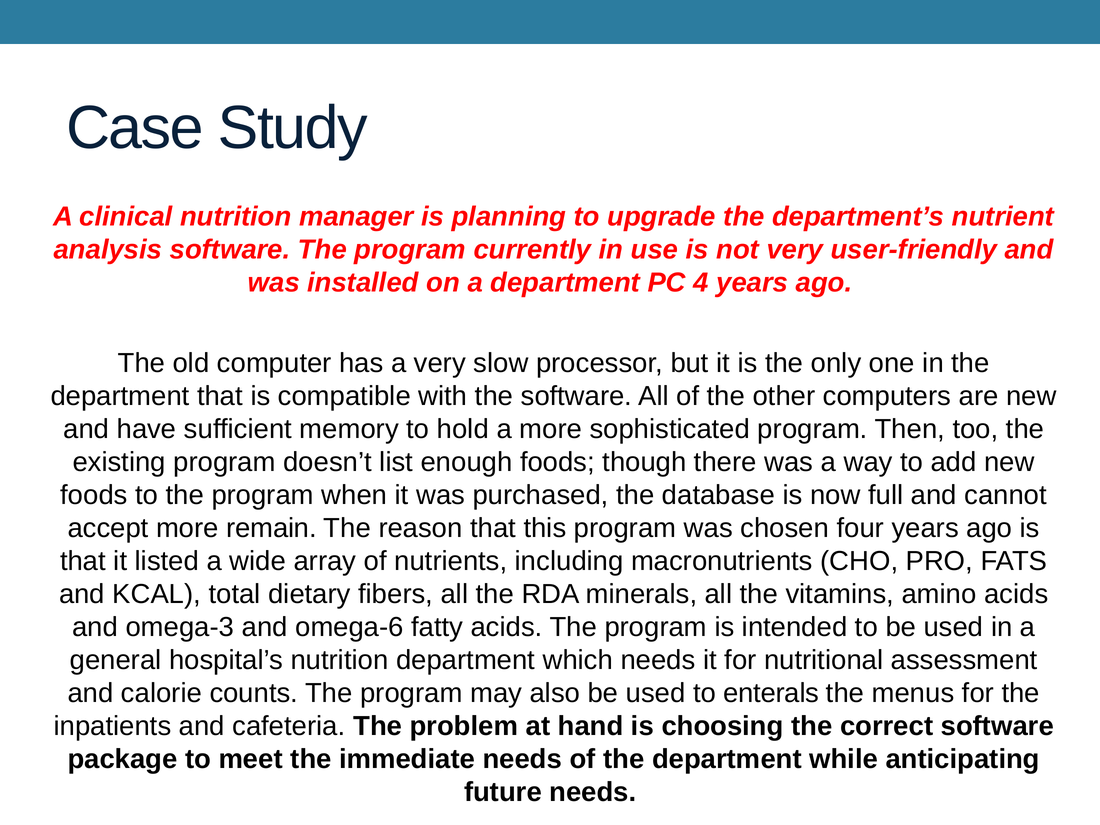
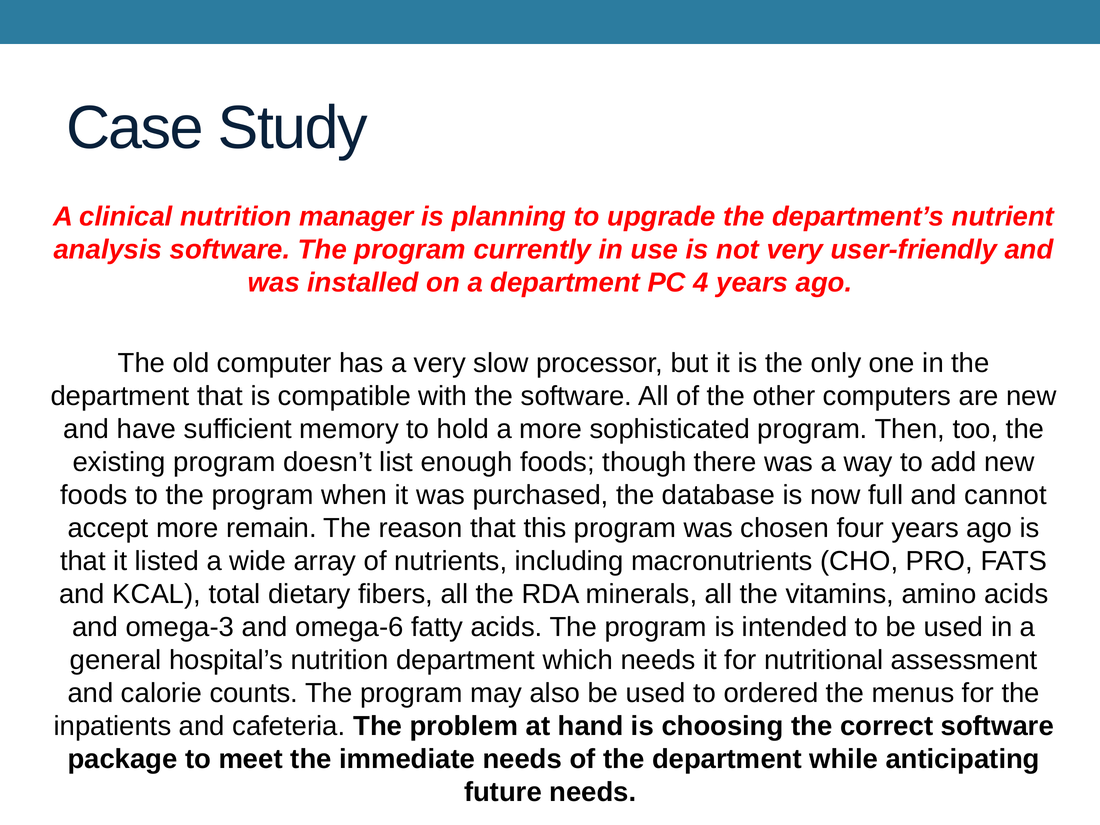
enterals: enterals -> ordered
